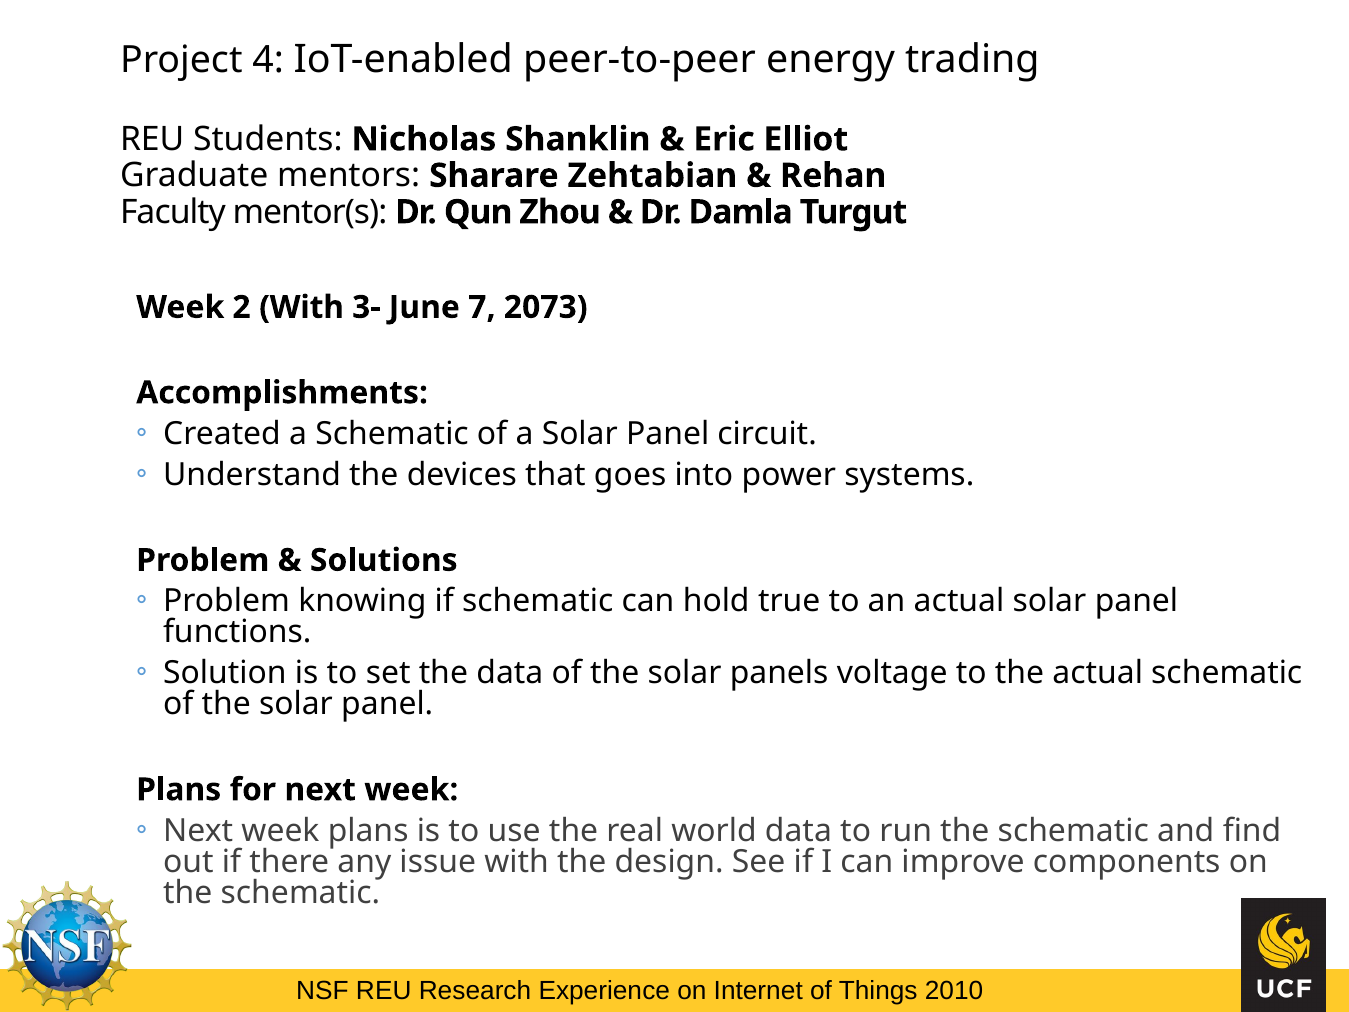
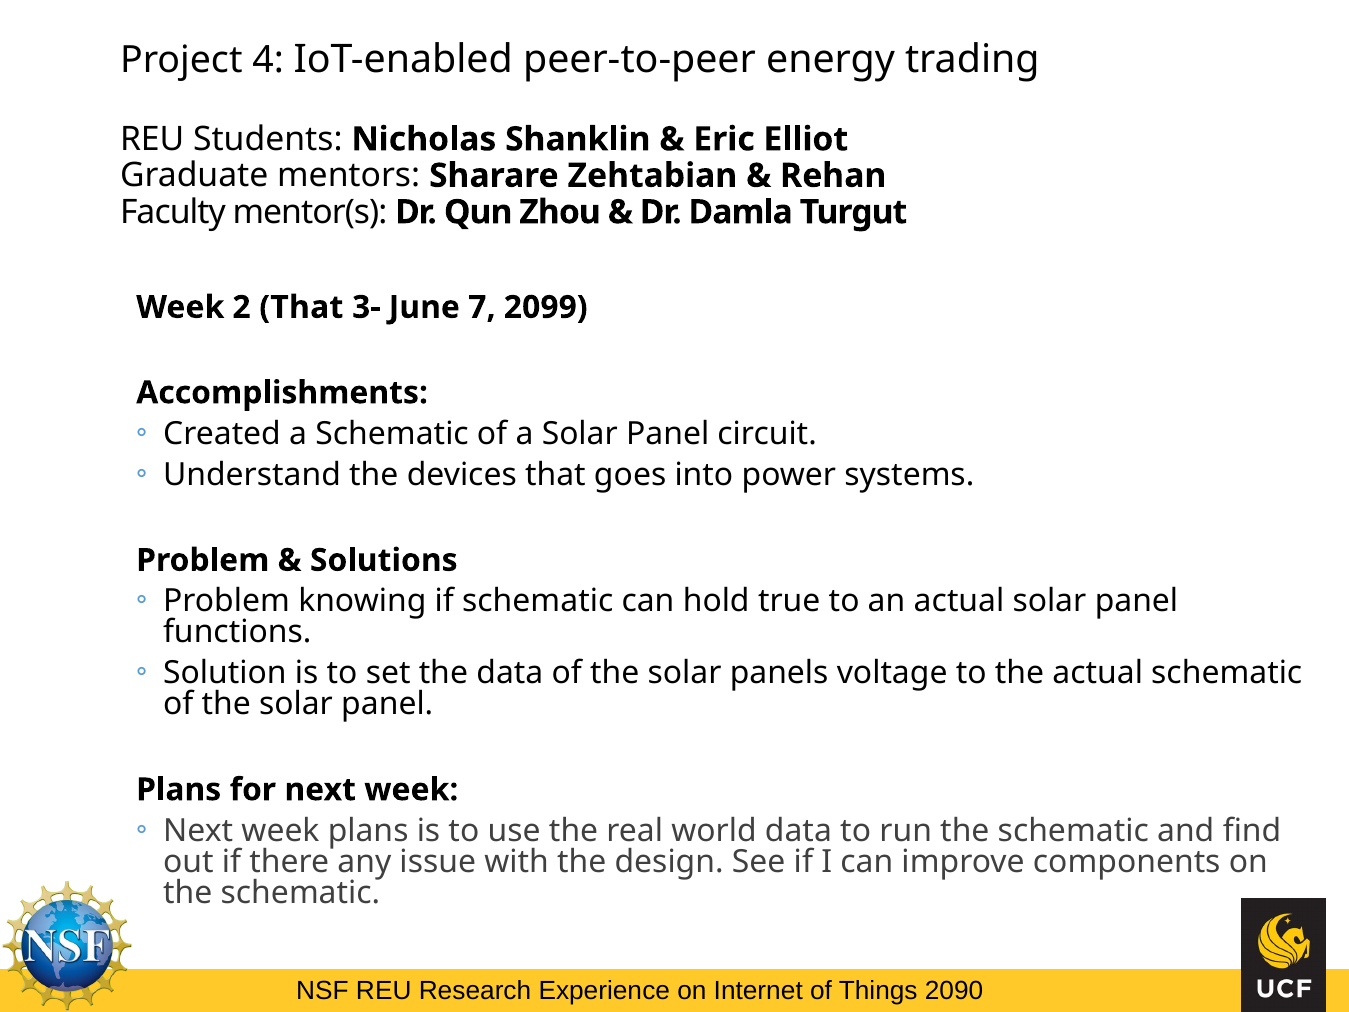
2 With: With -> That
2073: 2073 -> 2099
2010: 2010 -> 2090
